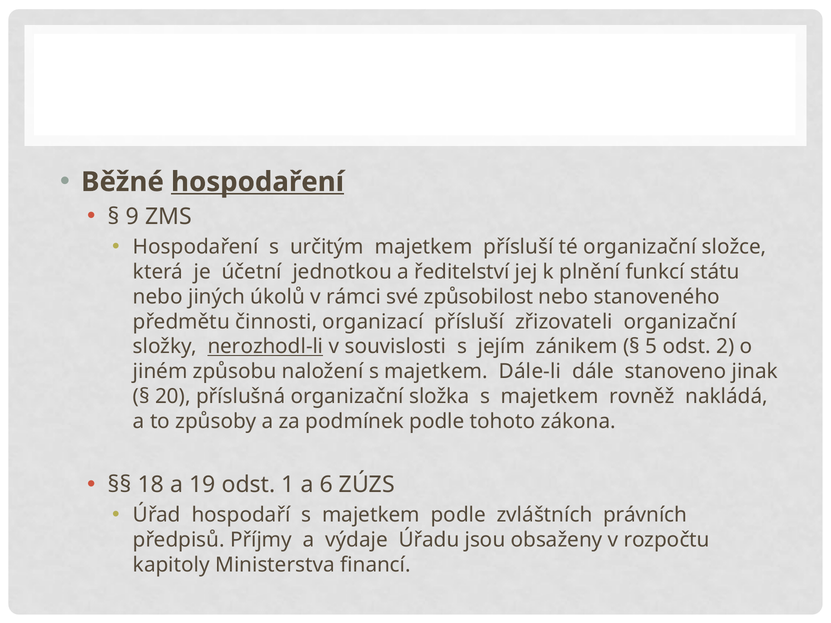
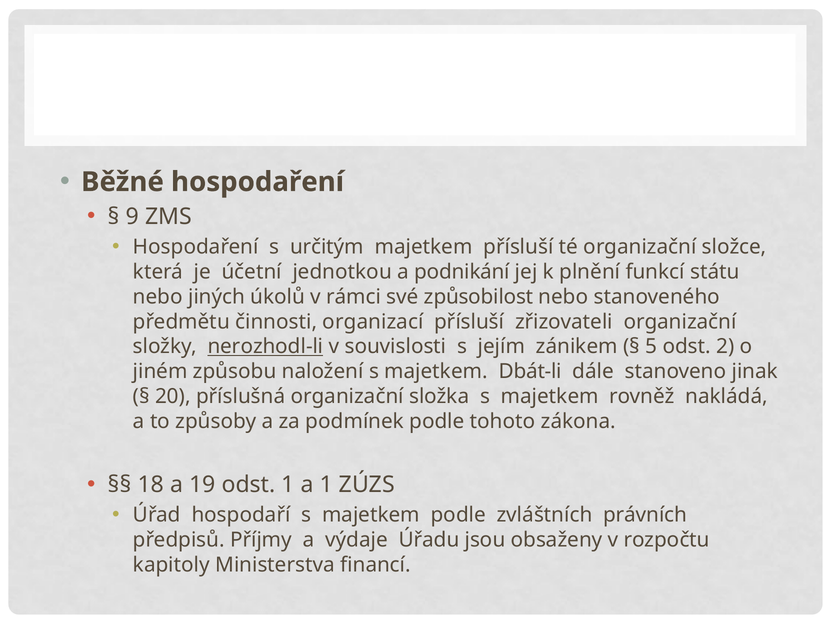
hospodaření at (258, 182) underline: present -> none
ředitelství: ředitelství -> podnikání
Dále-li: Dále-li -> Dbát-li
a 6: 6 -> 1
